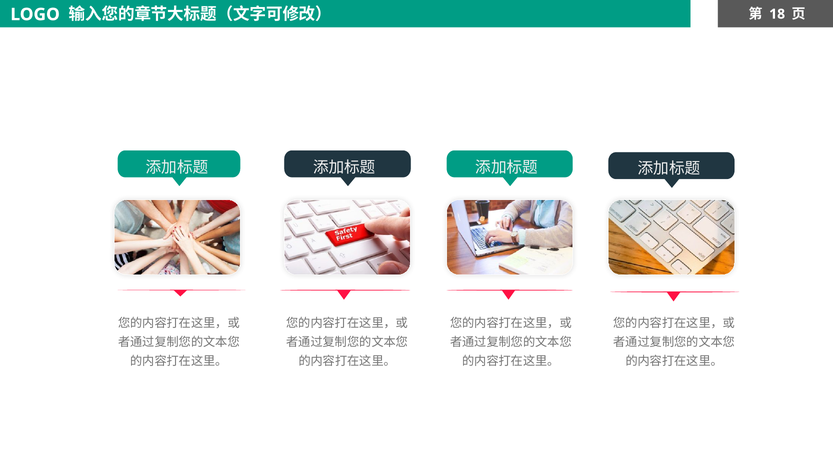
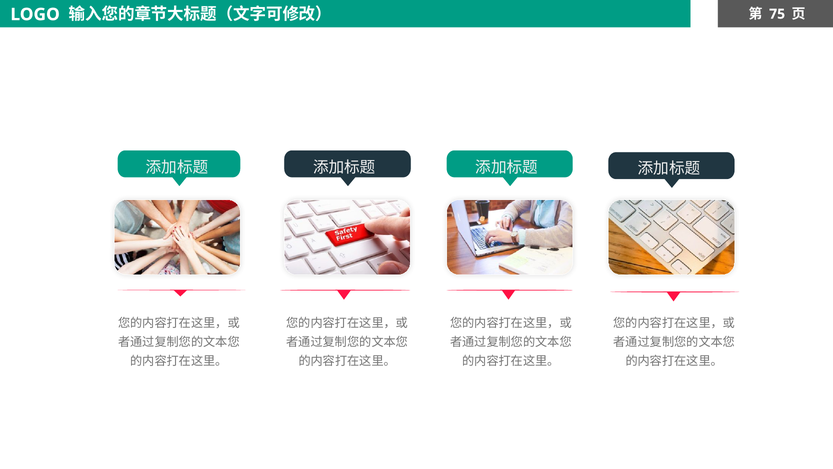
18: 18 -> 75
